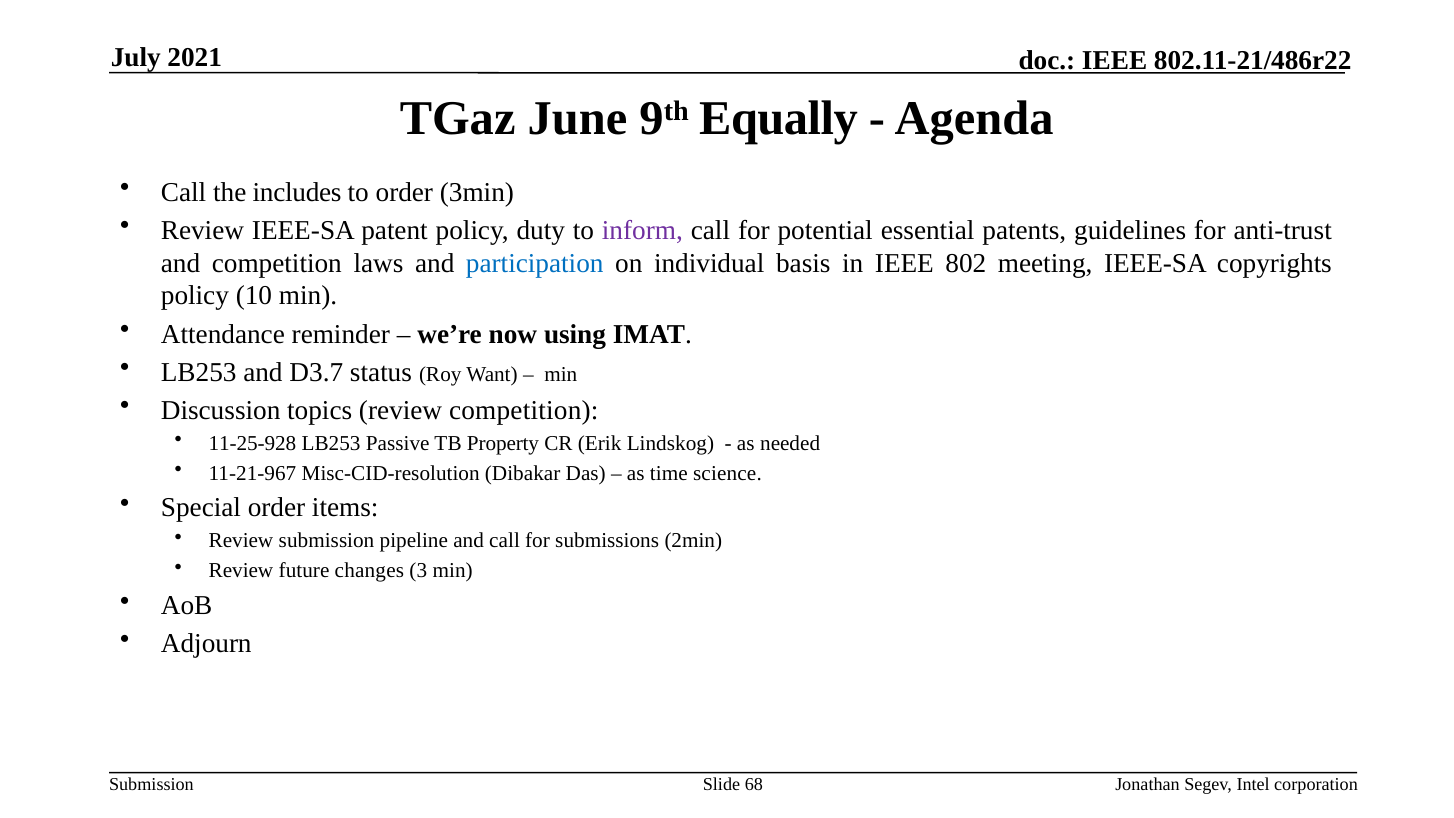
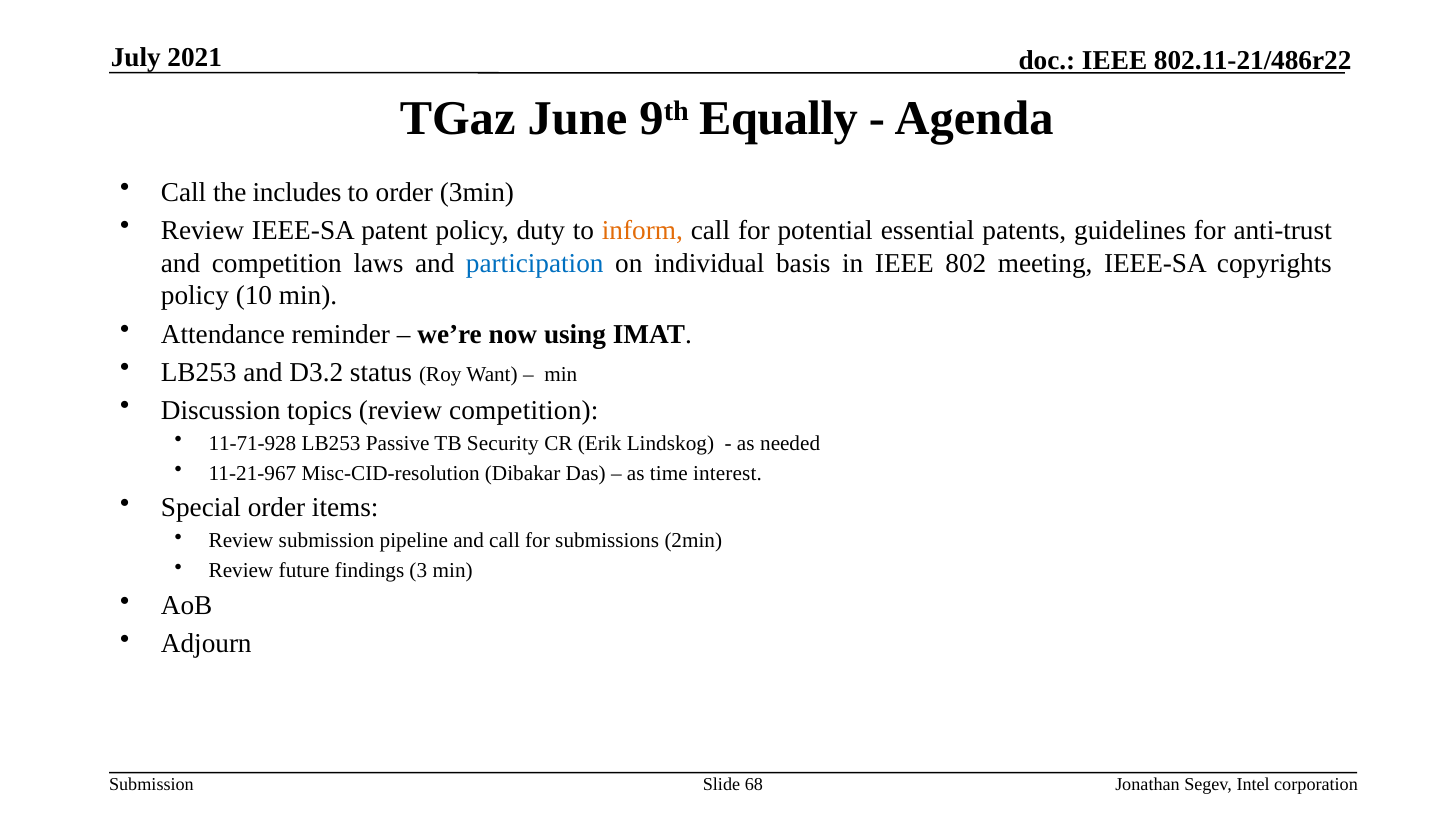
inform colour: purple -> orange
D3.7: D3.7 -> D3.2
11-25-928: 11-25-928 -> 11-71-928
Property: Property -> Security
science: science -> interest
changes: changes -> findings
